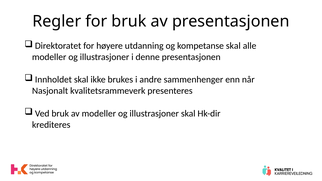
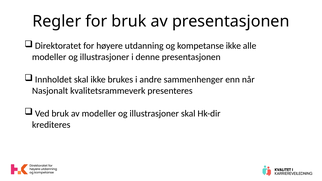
kompetanse skal: skal -> ikke
